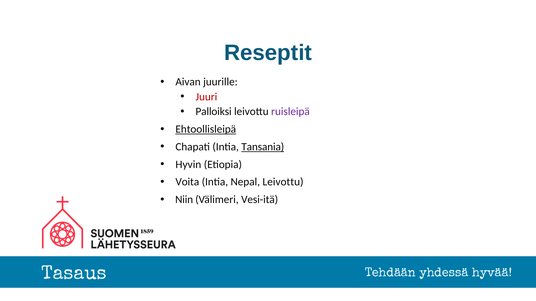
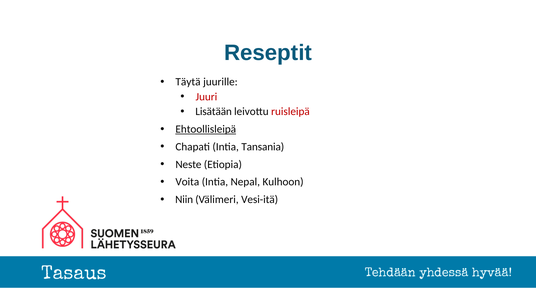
Aivan: Aivan -> Täytä
Palloiksi: Palloiksi -> Lisätään
ruisleipä colour: purple -> red
Tansania underline: present -> none
Hyvin: Hyvin -> Neste
Nepal Leivottu: Leivottu -> Kulhoon
